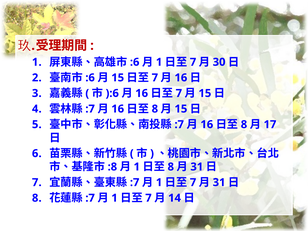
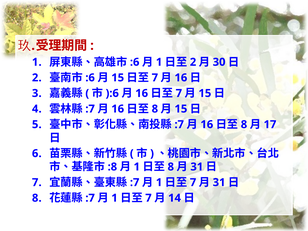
7 at (193, 62): 7 -> 2
